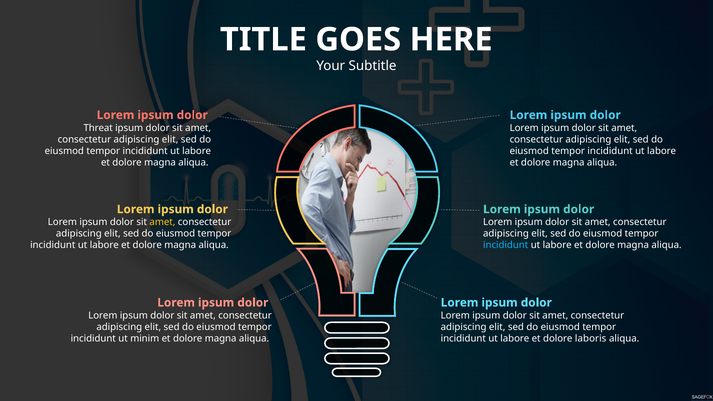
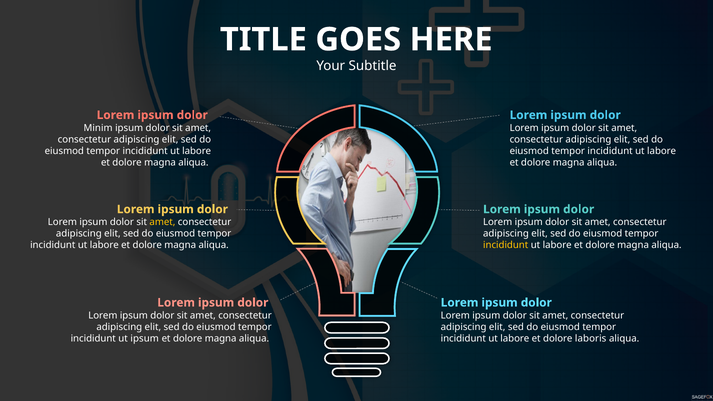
Threat: Threat -> Minim
incididunt at (506, 245) colour: light blue -> yellow
ut minim: minim -> ipsum
